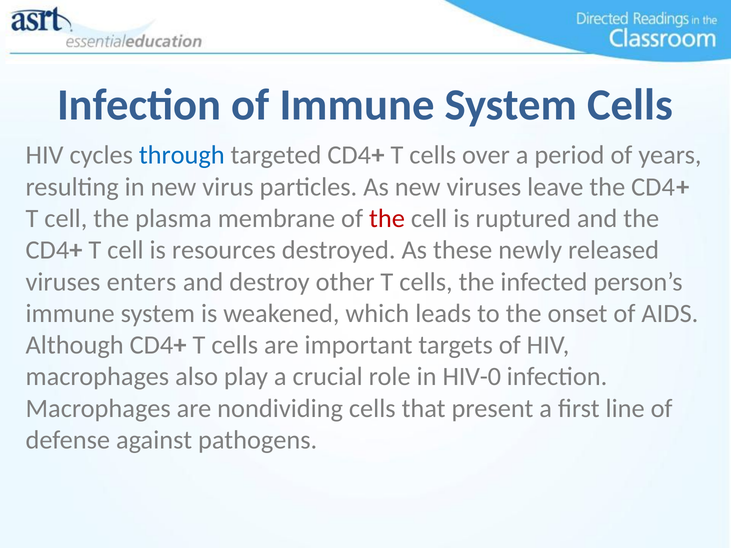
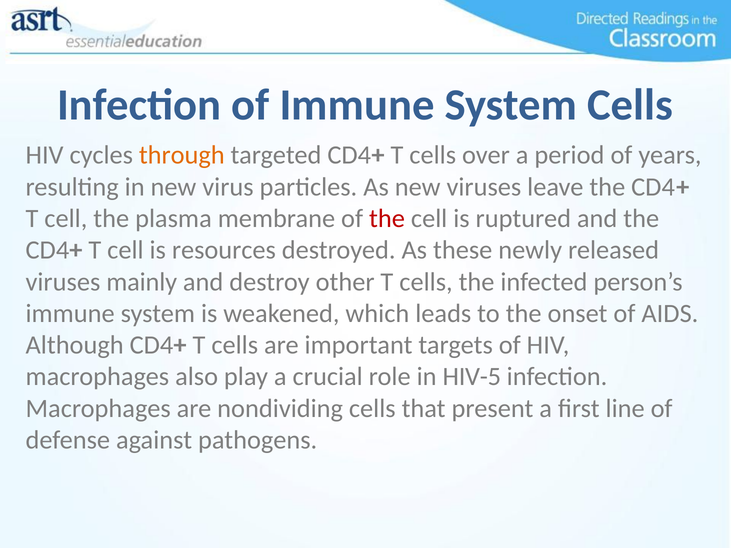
through colour: blue -> orange
enters: enters -> mainly
HIV-0: HIV-0 -> HIV-5
